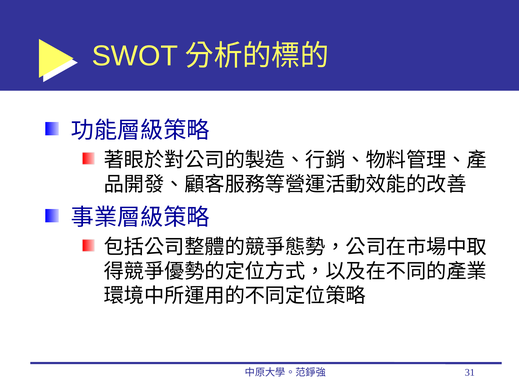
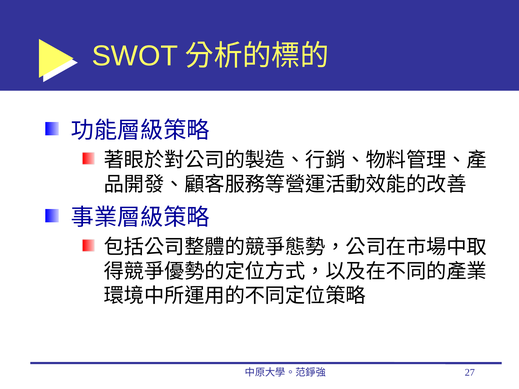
31: 31 -> 27
